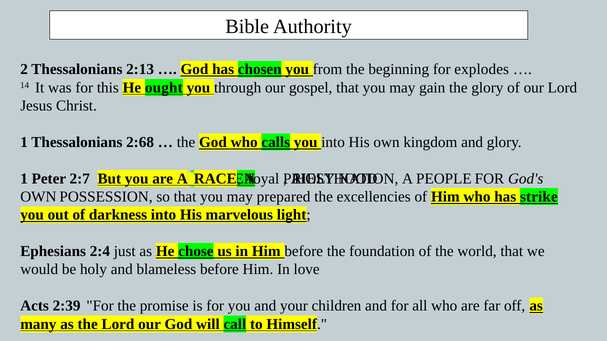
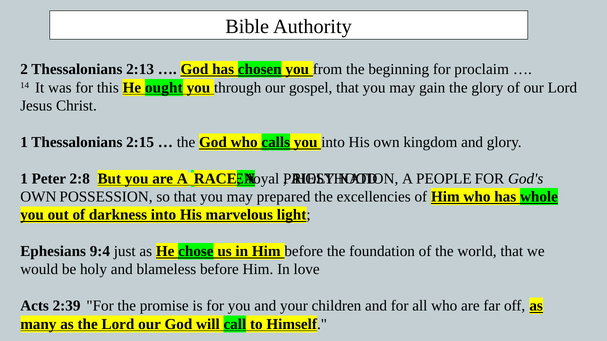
explodes: explodes -> proclaim
2:68: 2:68 -> 2:15
2:7: 2:7 -> 2:8
strike: strike -> whole
2:4: 2:4 -> 9:4
